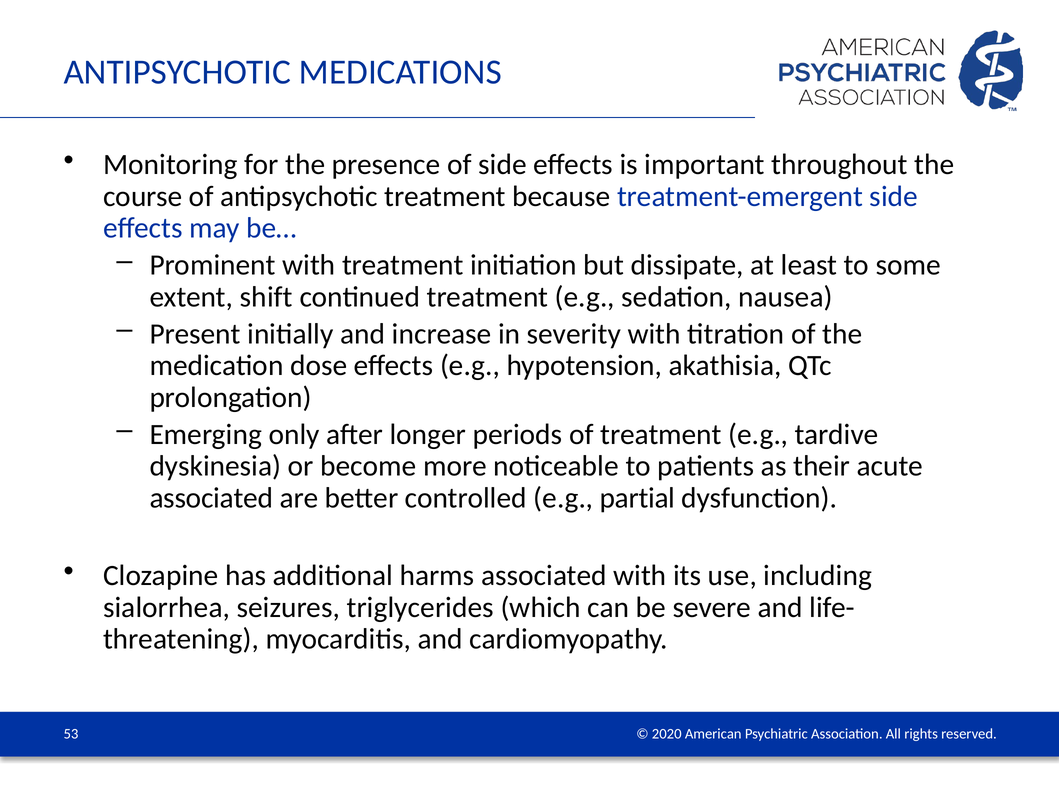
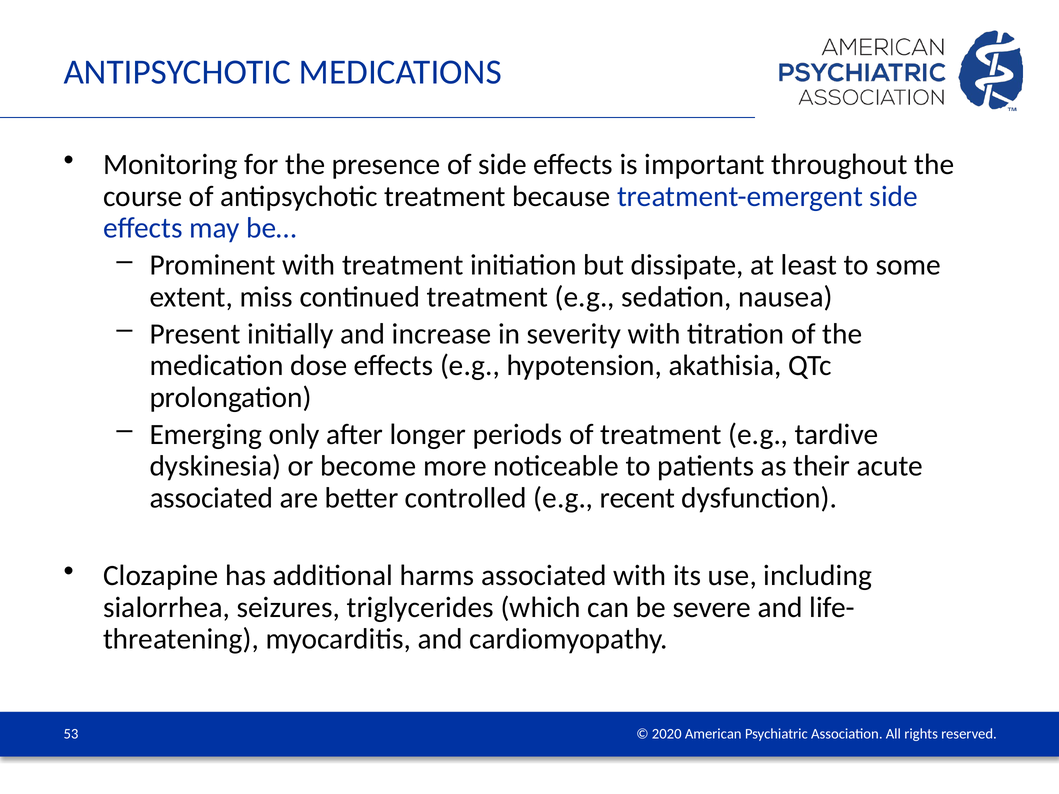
shift: shift -> miss
partial: partial -> recent
